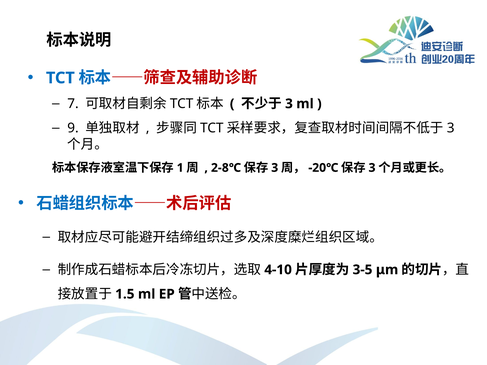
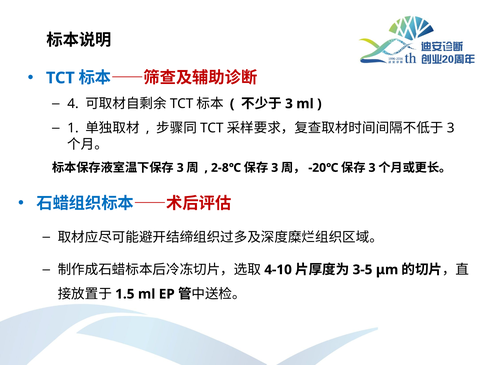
7: 7 -> 4
9: 9 -> 1
1 at (180, 168): 1 -> 3
